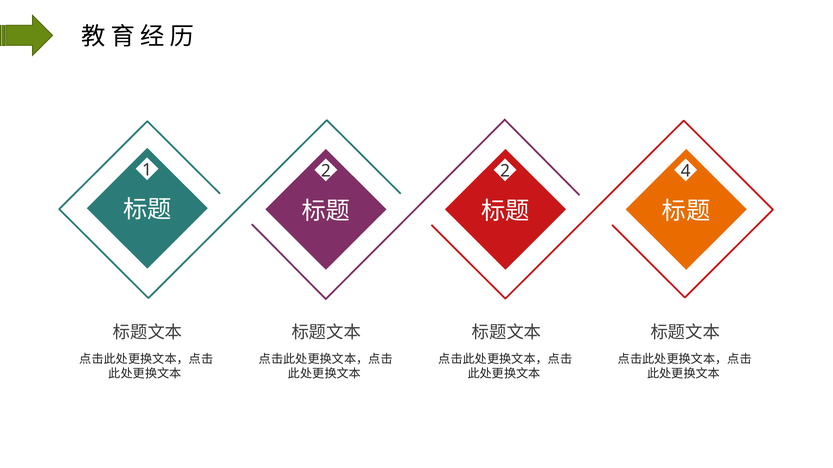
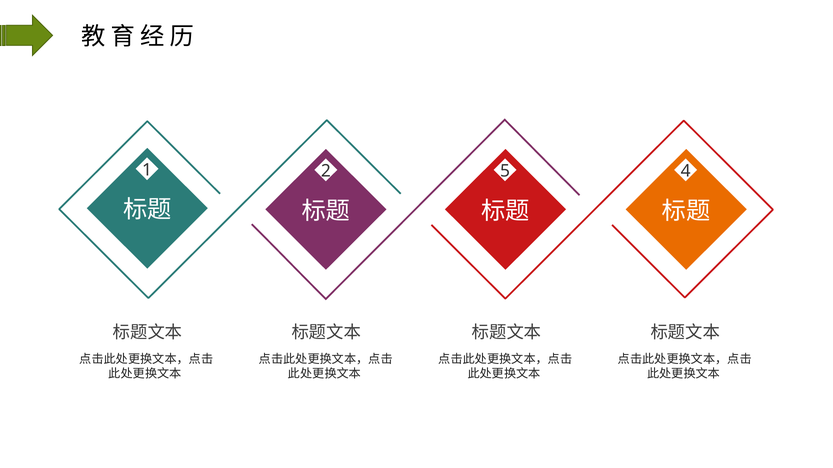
2 2: 2 -> 5
